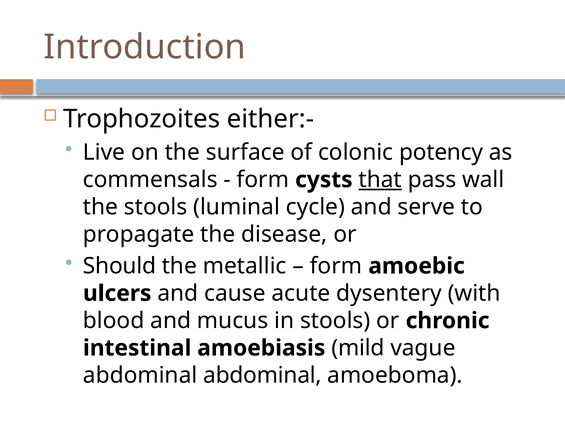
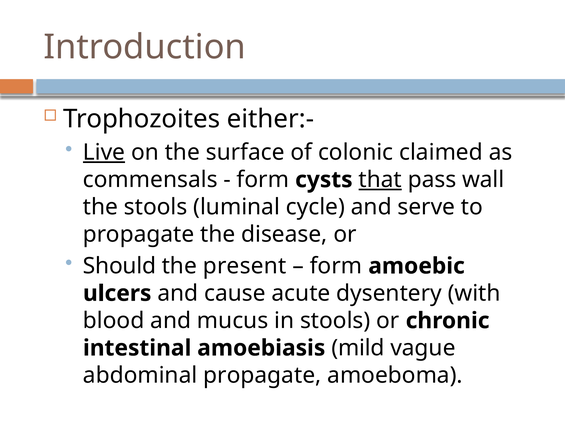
Live underline: none -> present
potency: potency -> claimed
metallic: metallic -> present
abdominal abdominal: abdominal -> propagate
